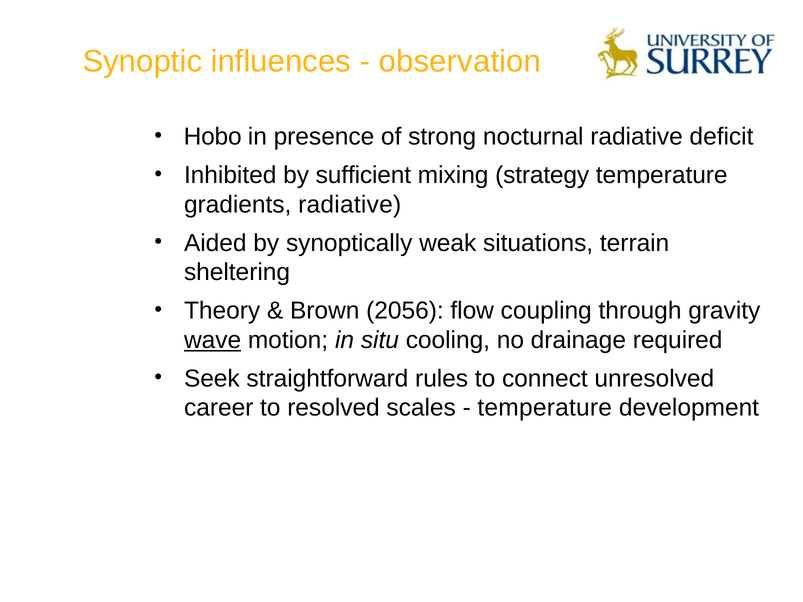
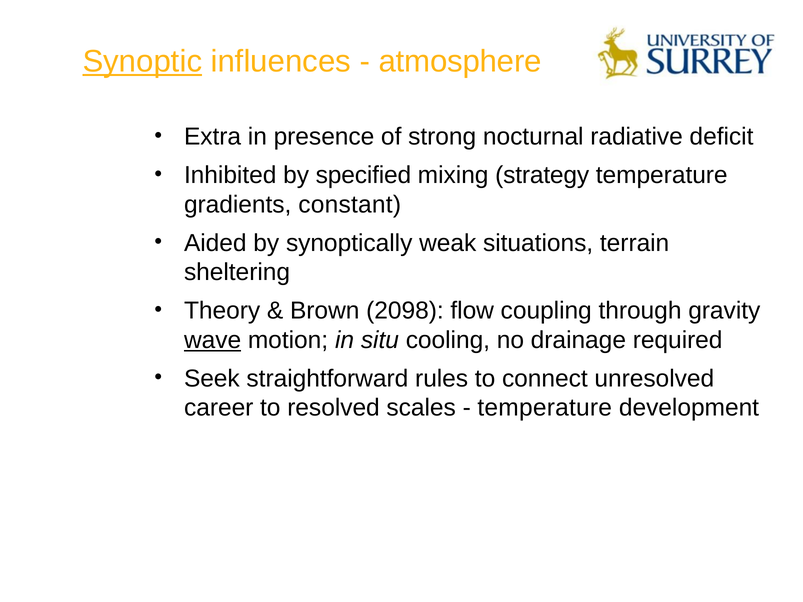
Synoptic underline: none -> present
observation: observation -> atmosphere
Hobo: Hobo -> Extra
sufficient: sufficient -> specified
gradients radiative: radiative -> constant
2056: 2056 -> 2098
